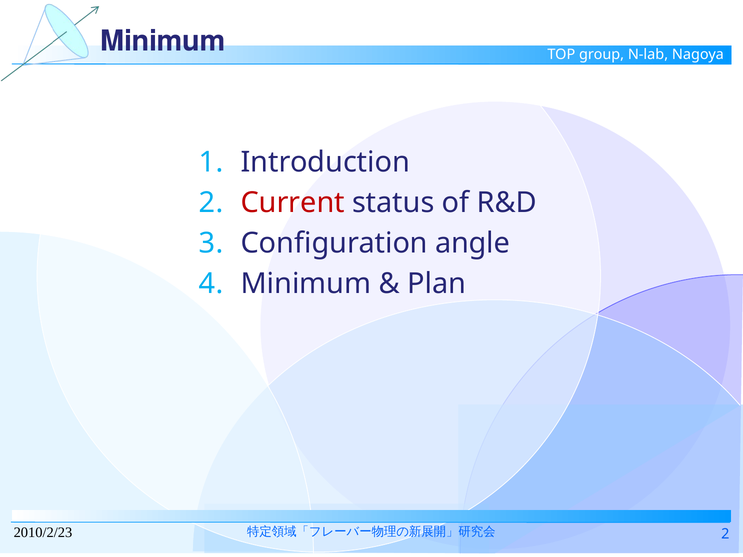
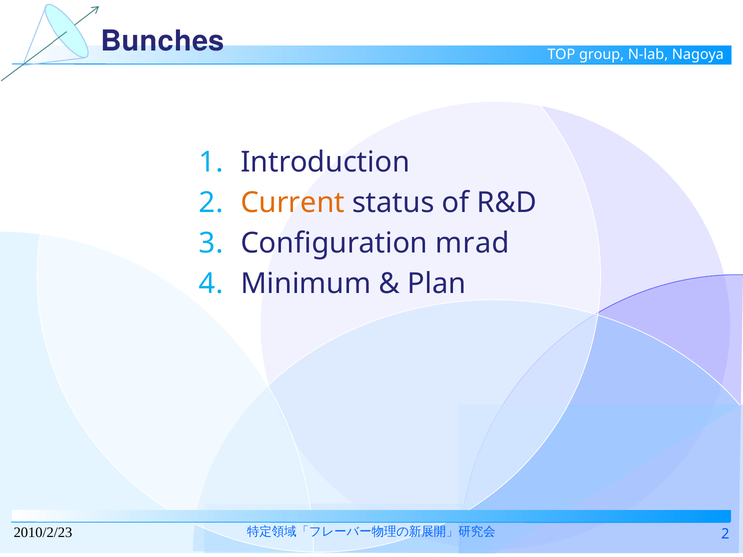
Minimum at (163, 41): Minimum -> Bunches
Current colour: red -> orange
angle: angle -> mrad
